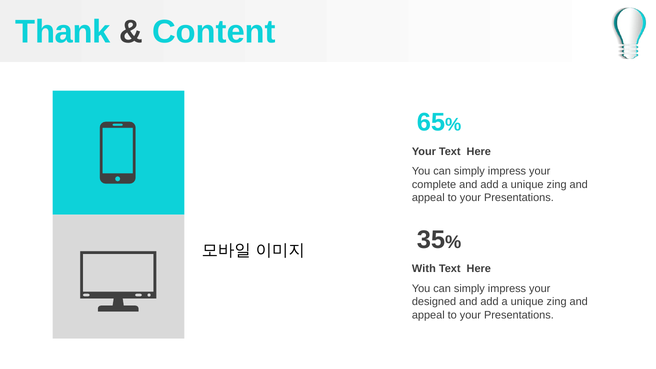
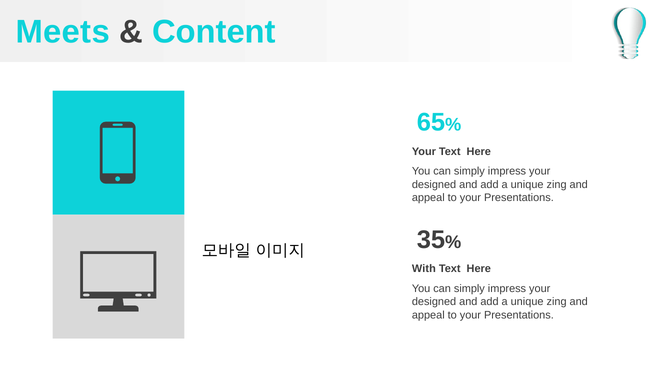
Thank: Thank -> Meets
complete at (434, 185): complete -> designed
